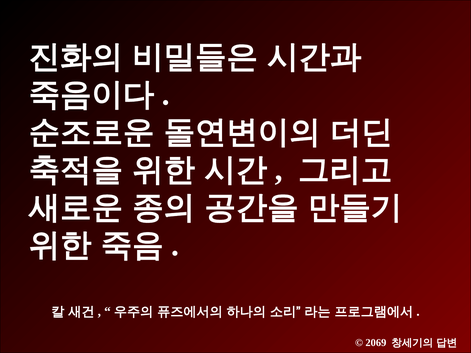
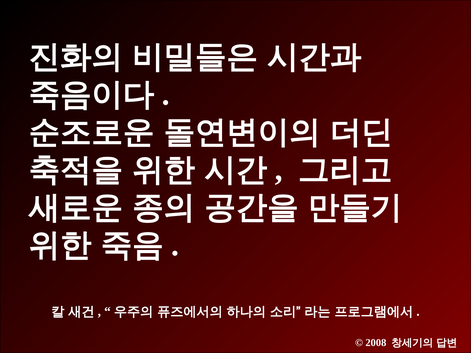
2069: 2069 -> 2008
